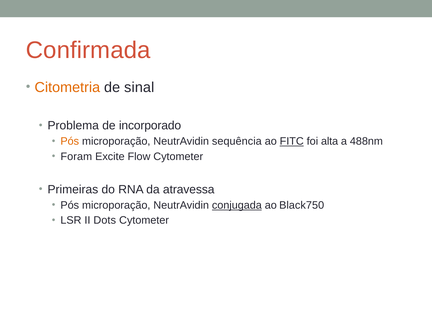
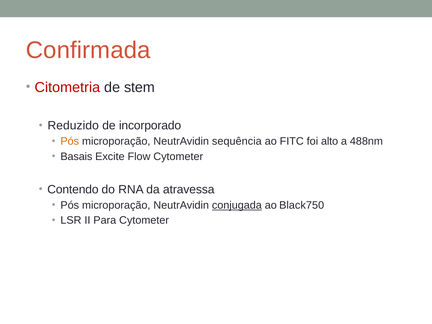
Citometria colour: orange -> red
sinal: sinal -> stem
Problema: Problema -> Reduzido
FITC underline: present -> none
alta: alta -> alto
Foram: Foram -> Basais
Primeiras: Primeiras -> Contendo
Dots: Dots -> Para
